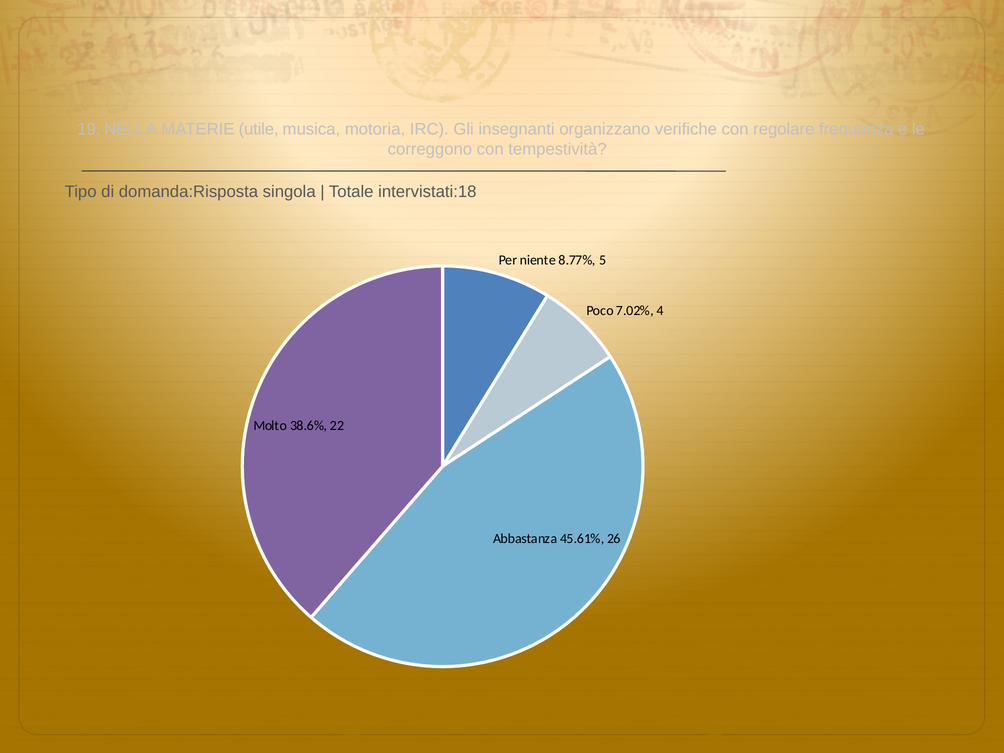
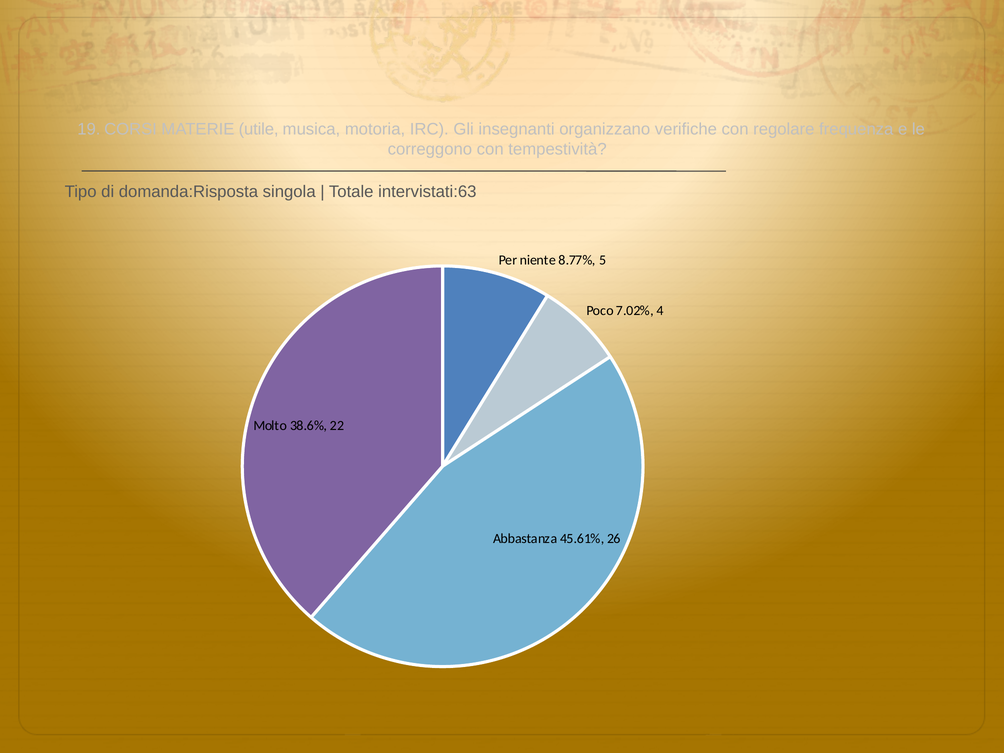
NELLA: NELLA -> CORSI
intervistati:18: intervistati:18 -> intervistati:63
